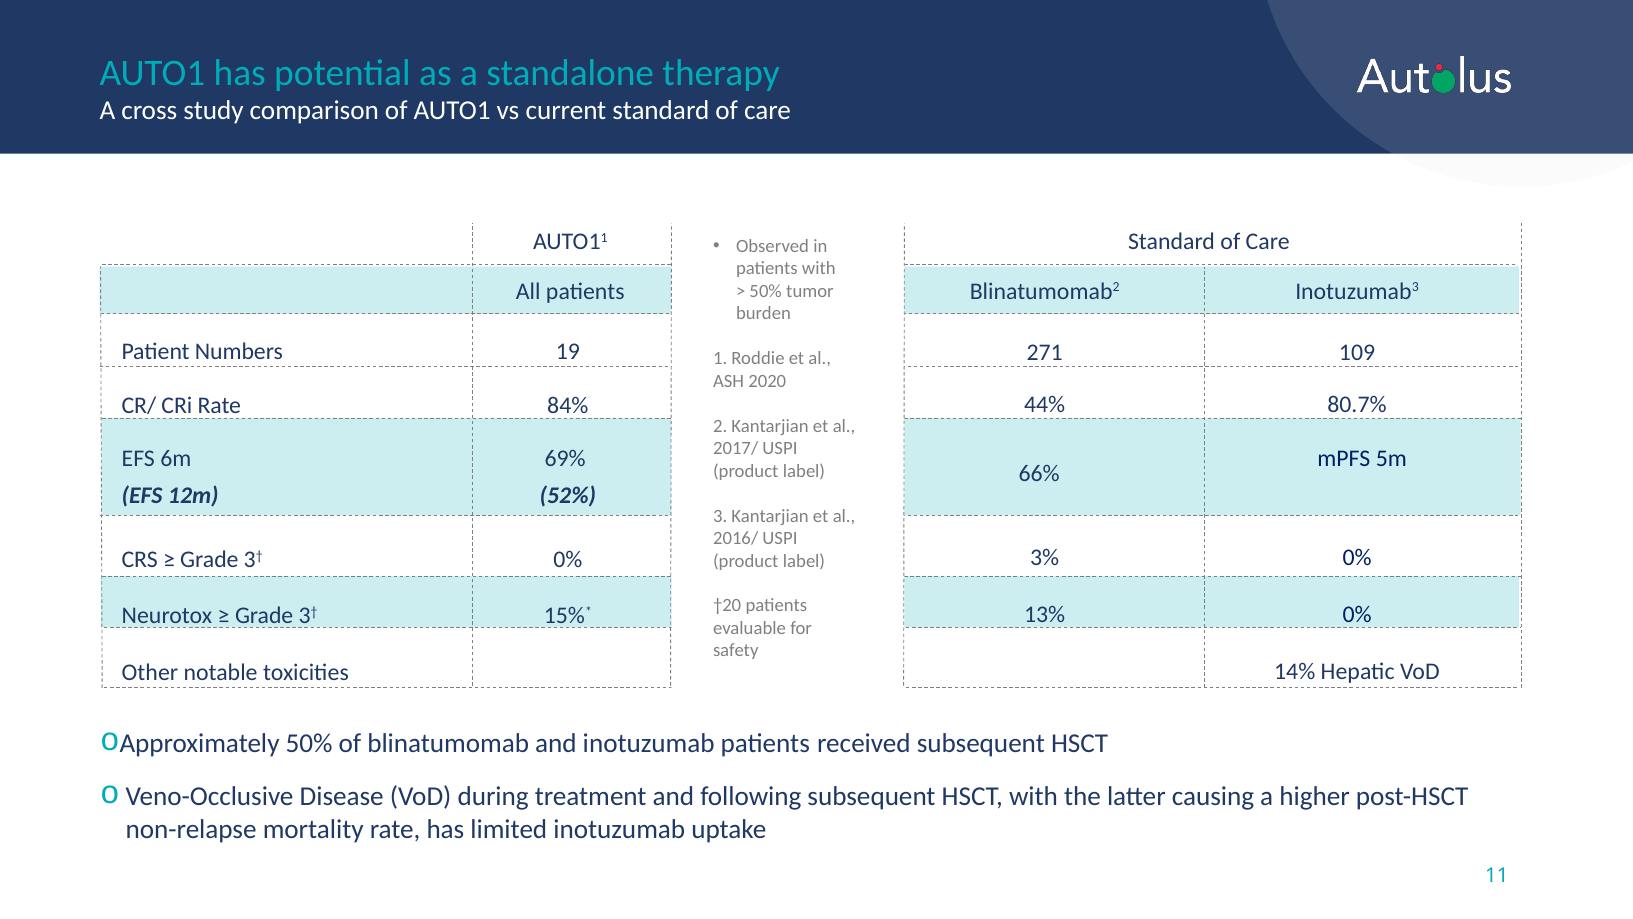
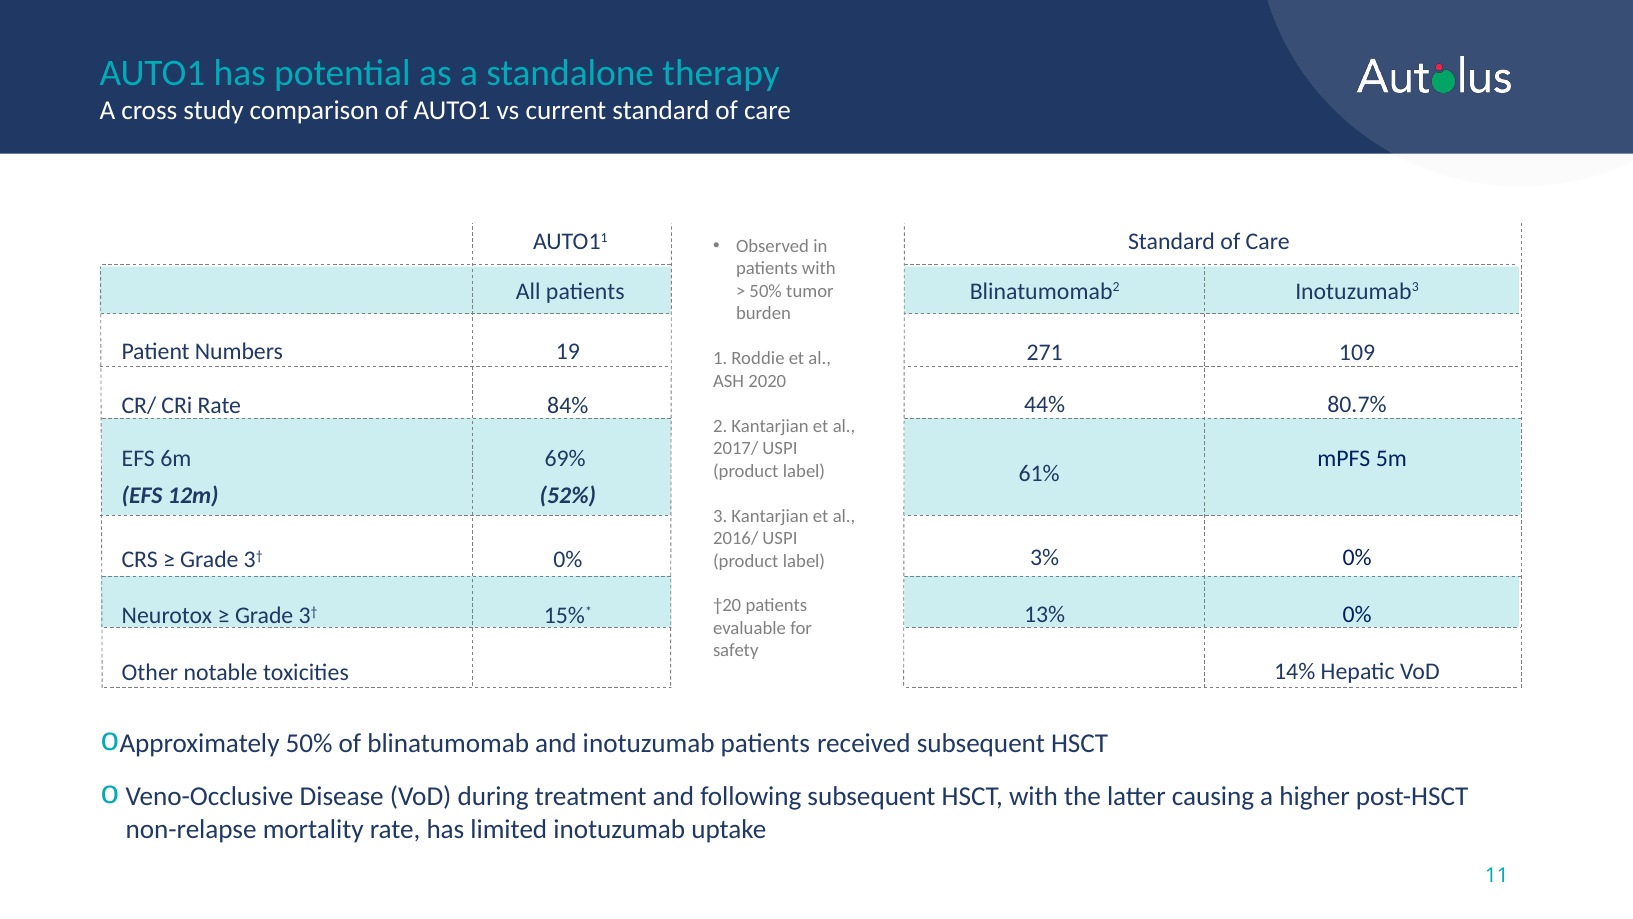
66%: 66% -> 61%
